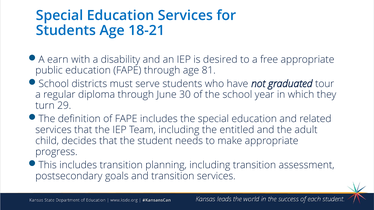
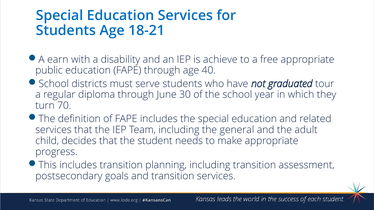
desired: desired -> achieve
81: 81 -> 40
29: 29 -> 70
entitled: entitled -> general
